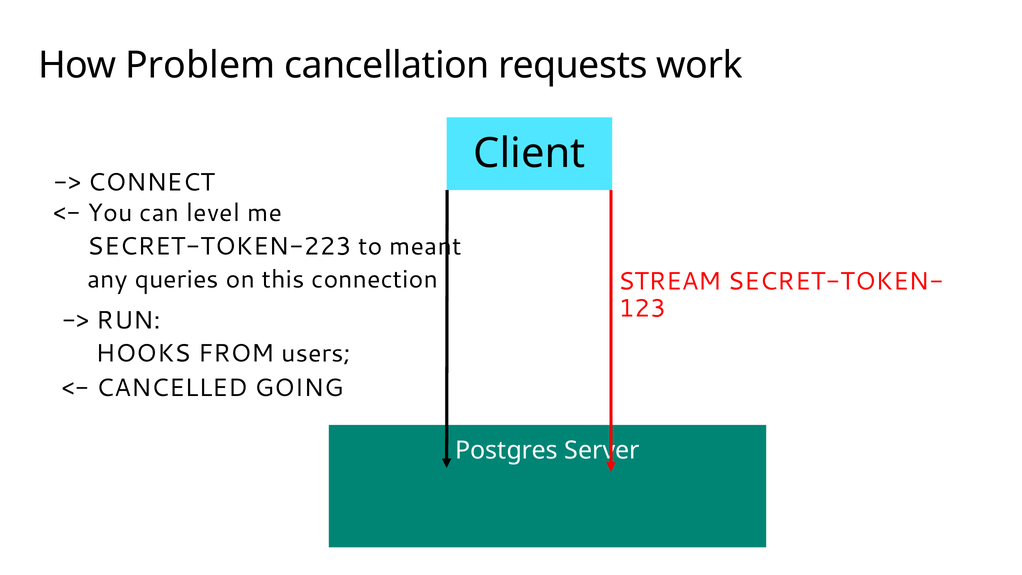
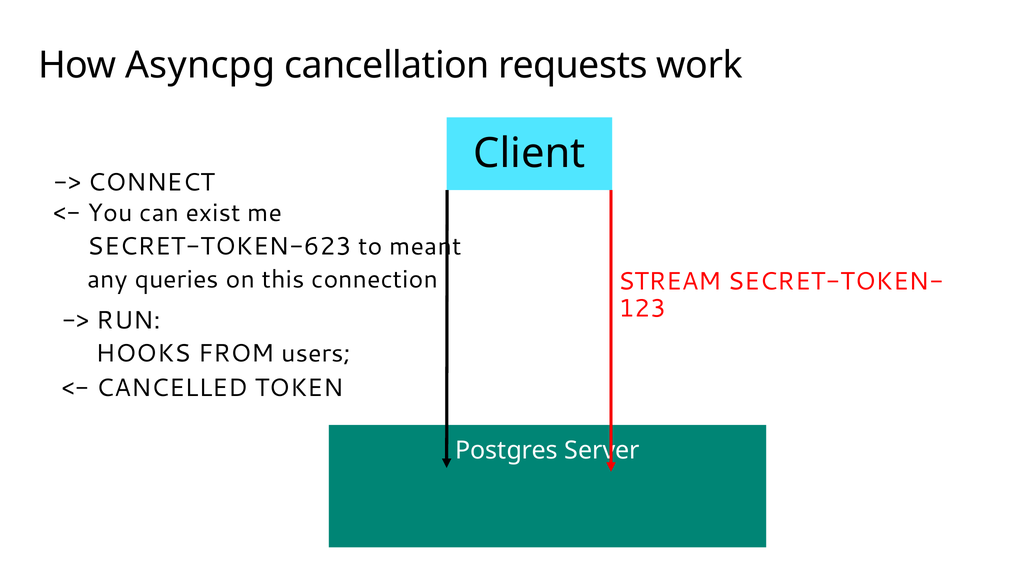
Problem: Problem -> Asyncpg
level: level -> exist
SECRET-TOKEN-223: SECRET-TOKEN-223 -> SECRET-TOKEN-623
GOING: GOING -> TOKEN
